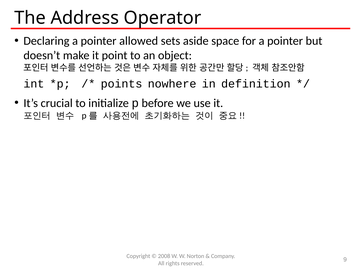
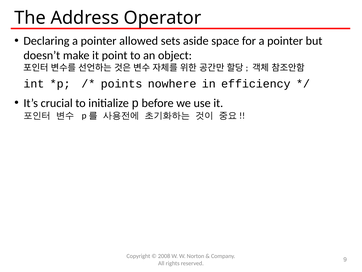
definition: definition -> efficiency
